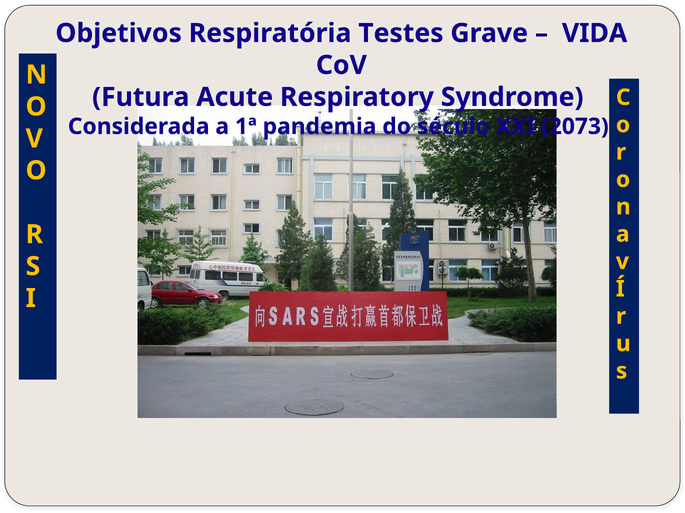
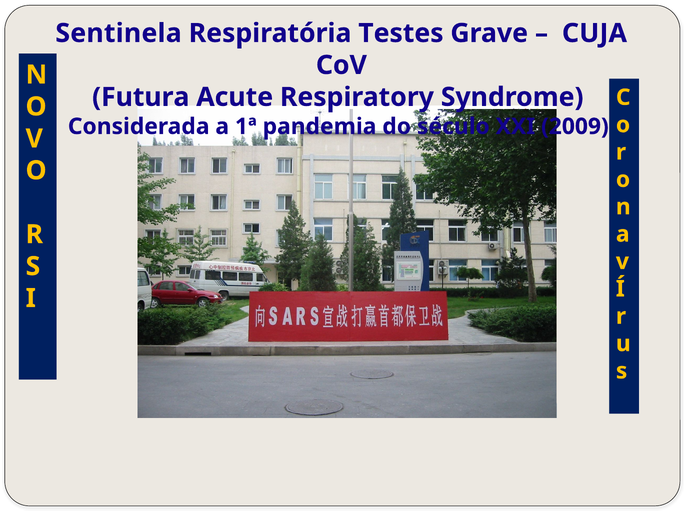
Objetivos: Objetivos -> Sentinela
VIDA: VIDA -> CUJA
2073: 2073 -> 2009
